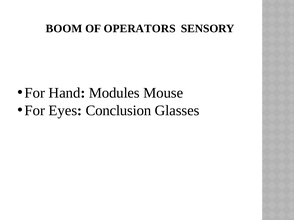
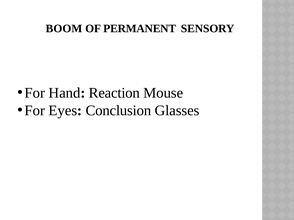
OPERATORS: OPERATORS -> PERMANENT
Modules: Modules -> Reaction
